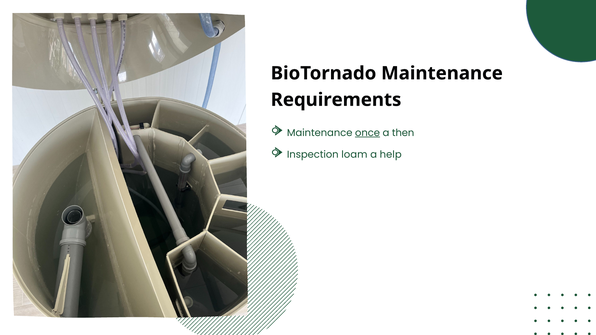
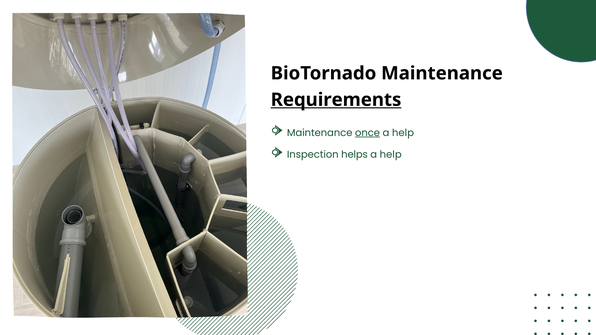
Requirements underline: none -> present
then at (403, 133): then -> help
loam: loam -> helps
